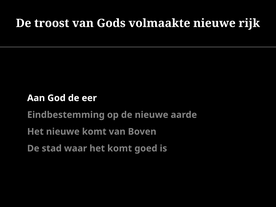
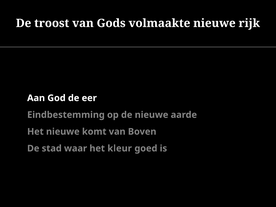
het komt: komt -> kleur
